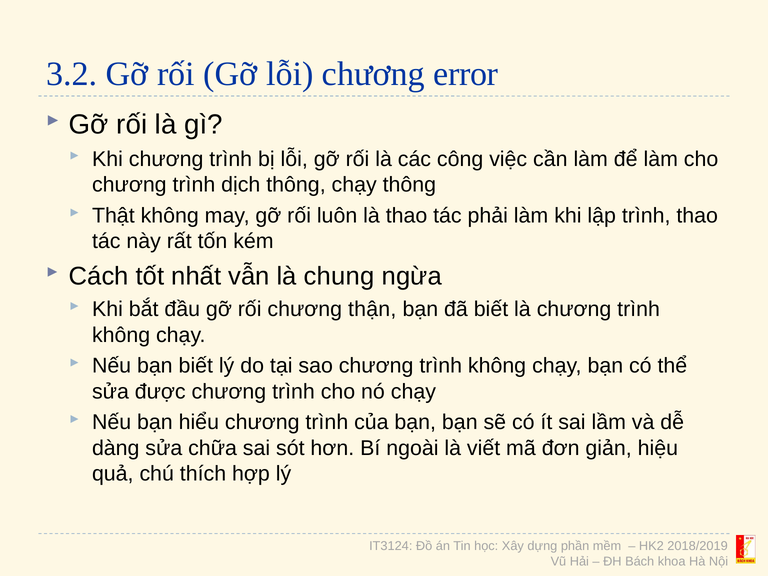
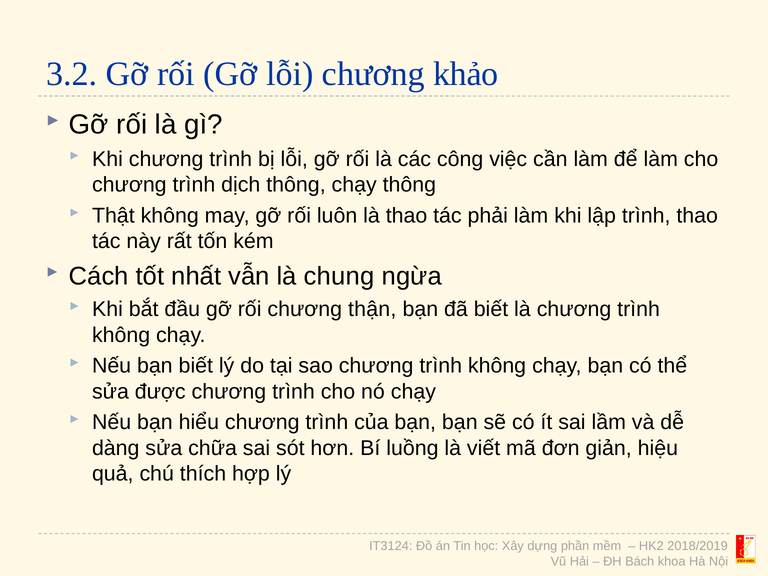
error: error -> khảo
ngoài: ngoài -> luồng
